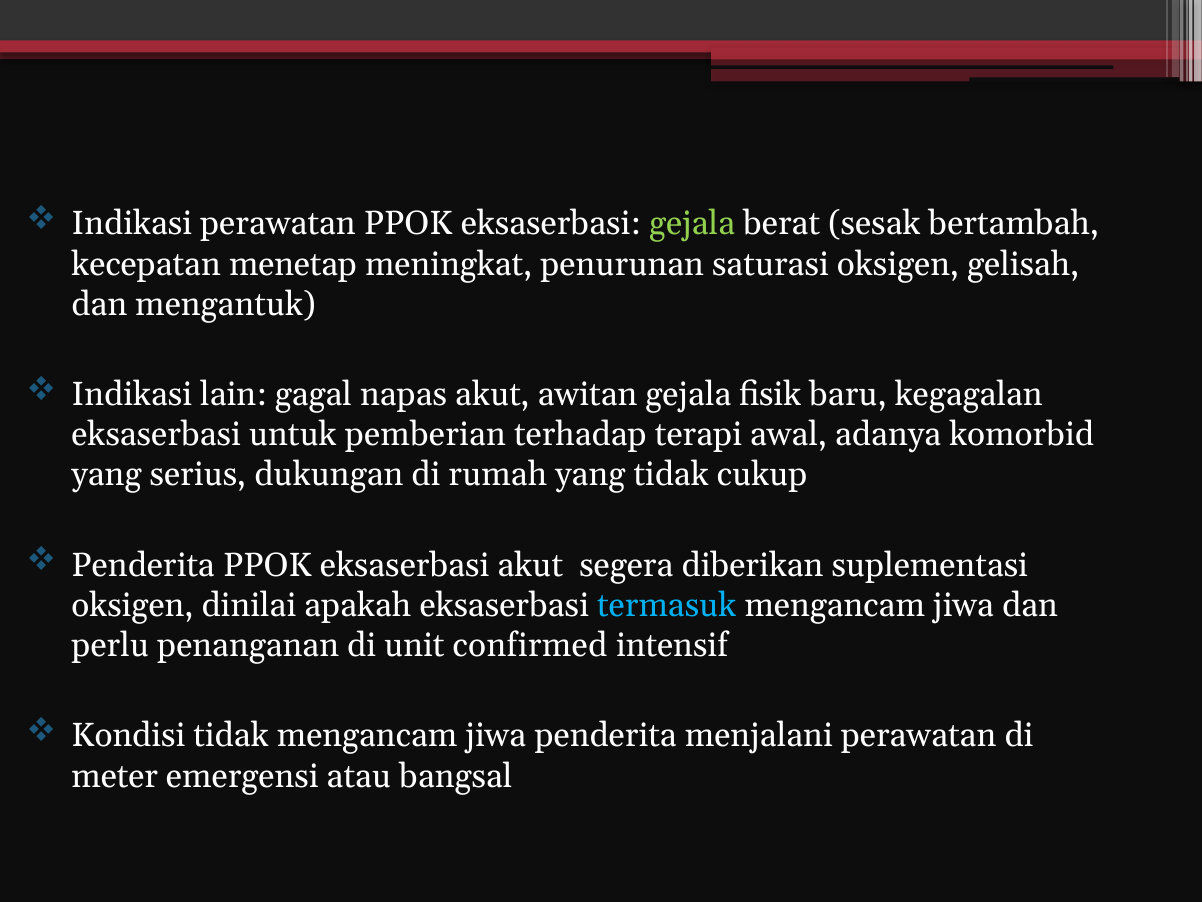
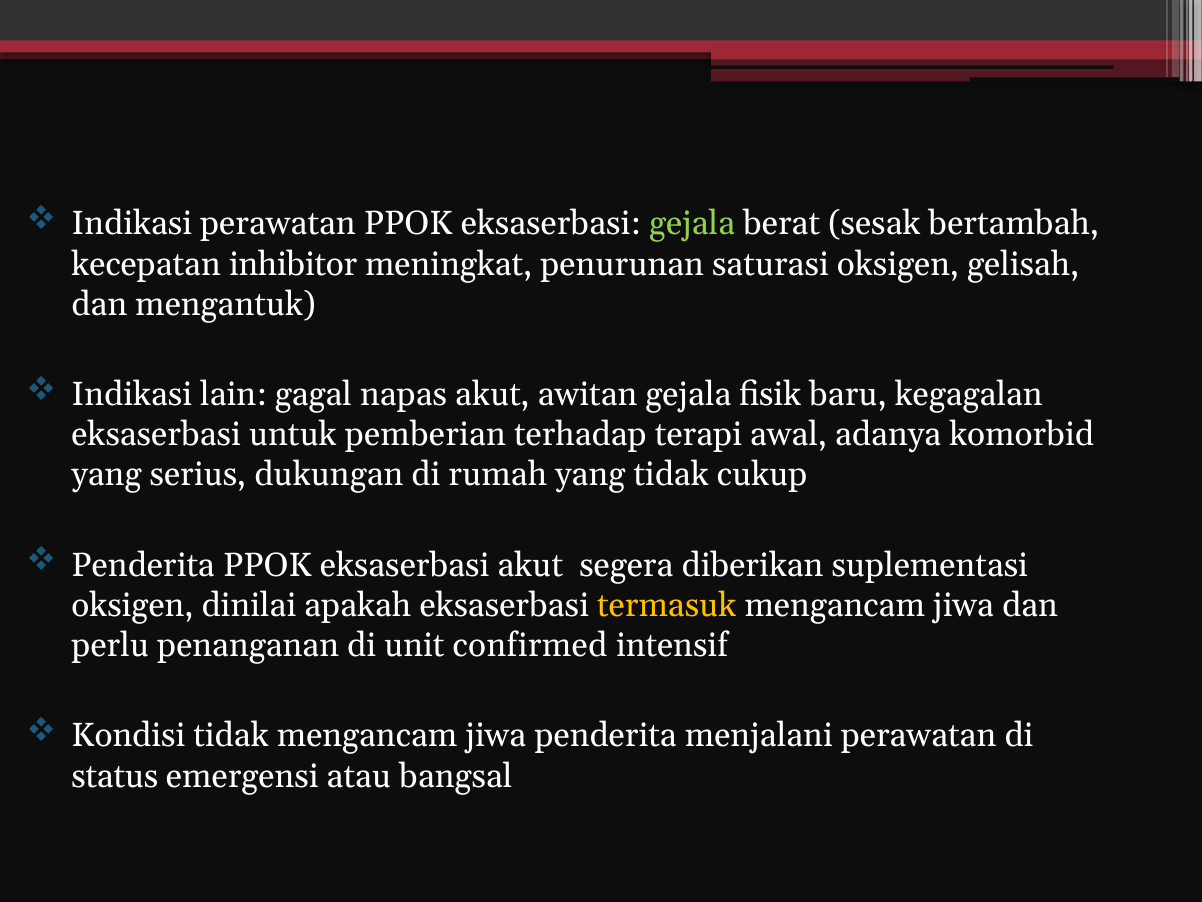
menetap: menetap -> inhibitor
termasuk colour: light blue -> yellow
meter: meter -> status
